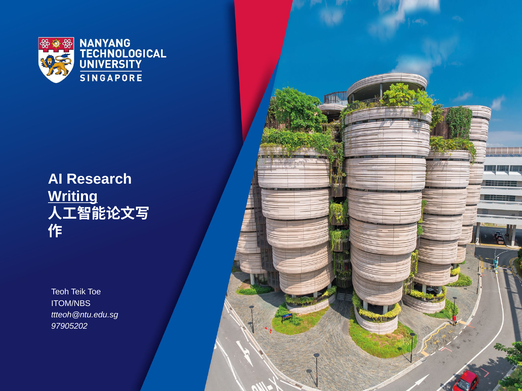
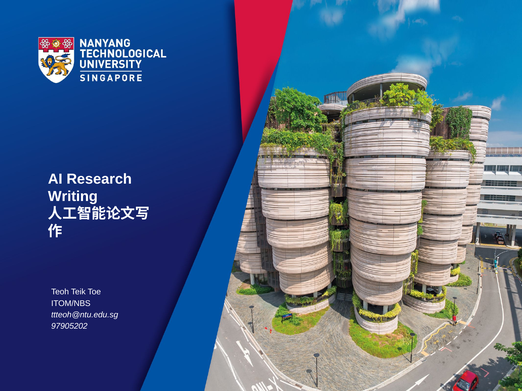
Writing underline: present -> none
